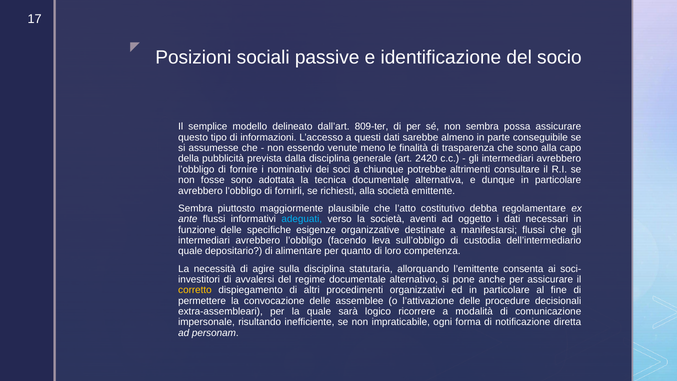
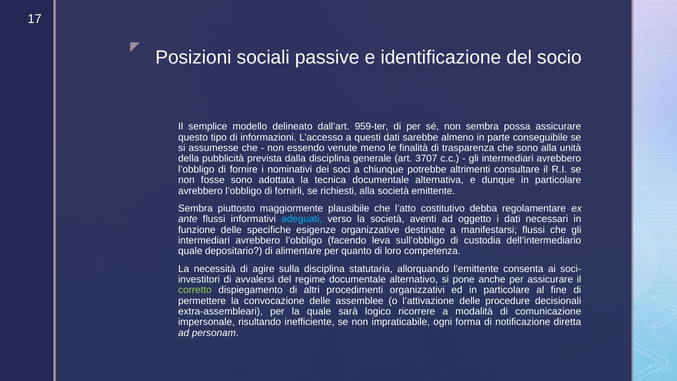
809-ter: 809-ter -> 959-ter
capo: capo -> unità
2420: 2420 -> 3707
corretto colour: yellow -> light green
